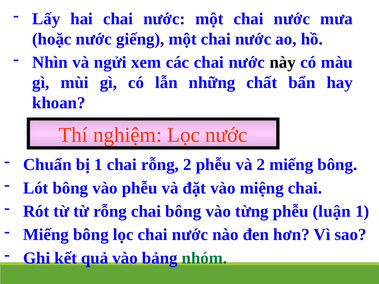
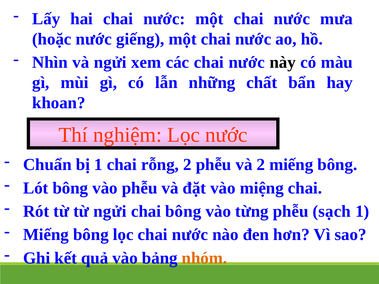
từ rỗng: rỗng -> ngửi
luận: luận -> sạch
nhóm colour: green -> orange
